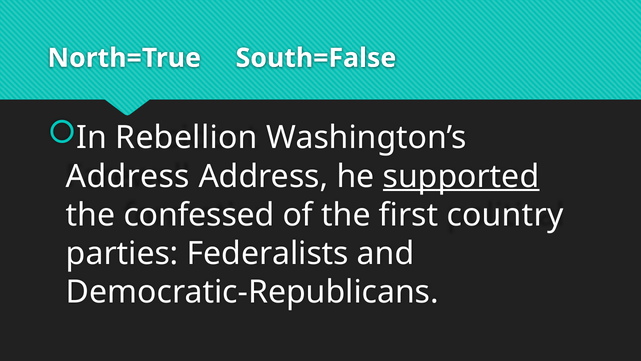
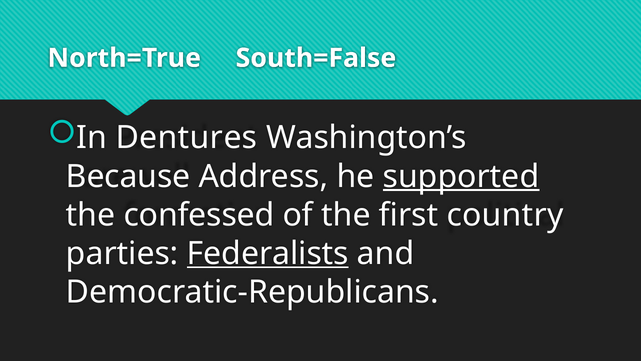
Rebellion: Rebellion -> Dentures
Address at (128, 176): Address -> Because
Federalists underline: none -> present
